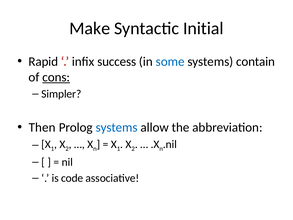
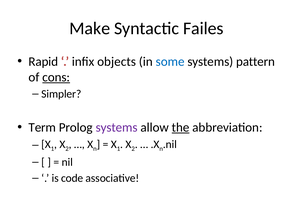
Initial: Initial -> Failes
success: success -> objects
contain: contain -> pattern
Then: Then -> Term
systems at (117, 127) colour: blue -> purple
the underline: none -> present
